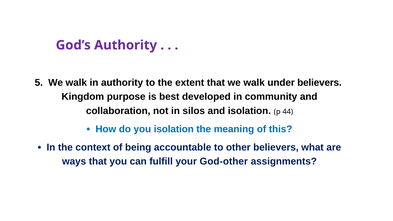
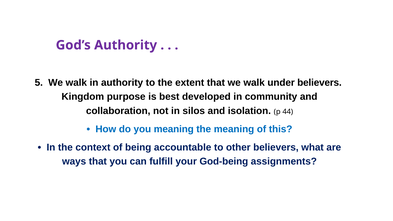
you isolation: isolation -> meaning
God-other: God-other -> God-being
